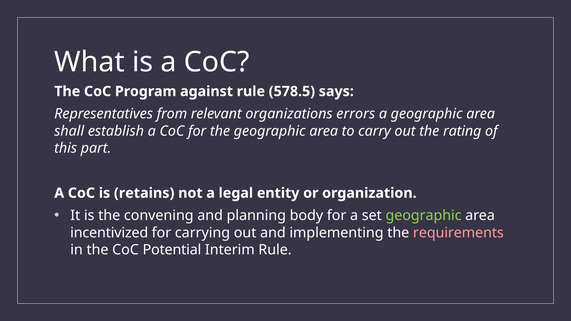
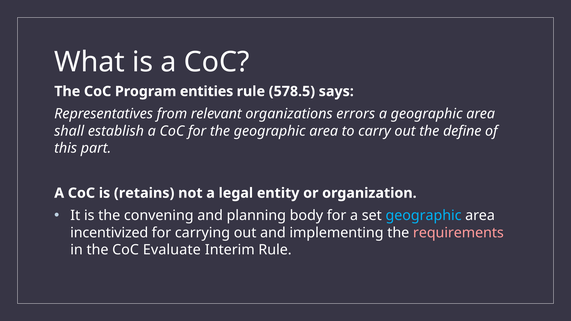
against: against -> entities
rating: rating -> define
geographic at (424, 216) colour: light green -> light blue
Potential: Potential -> Evaluate
